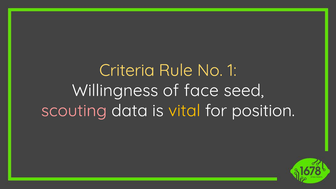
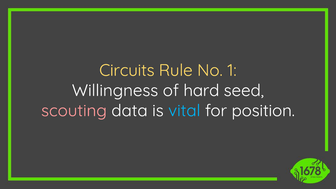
Criteria: Criteria -> Circuits
face: face -> hard
vital colour: yellow -> light blue
